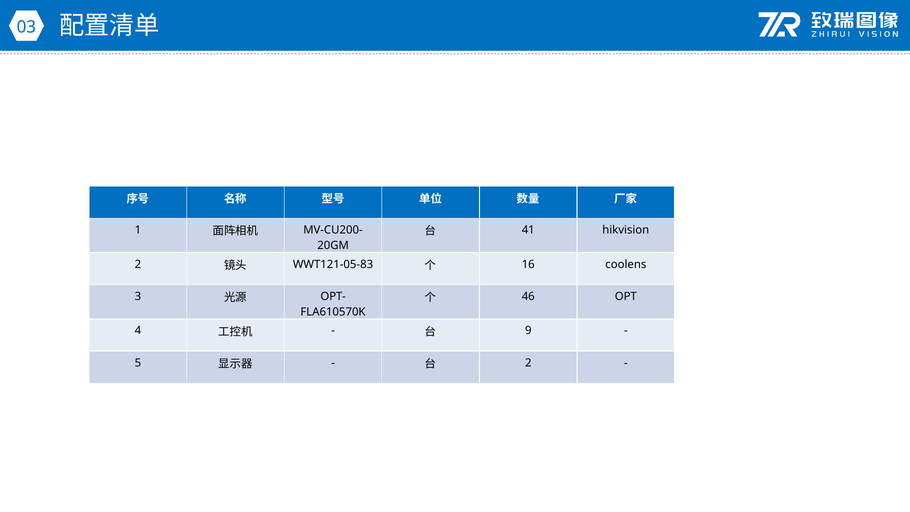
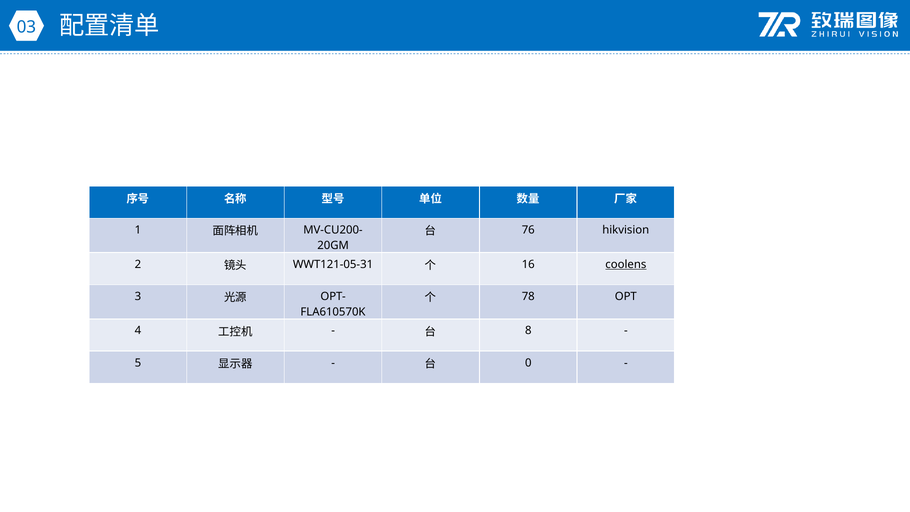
41: 41 -> 76
WWT121-05-83: WWT121-05-83 -> WWT121-05-31
coolens underline: none -> present
46: 46 -> 78
9: 9 -> 8
2 at (528, 363): 2 -> 0
